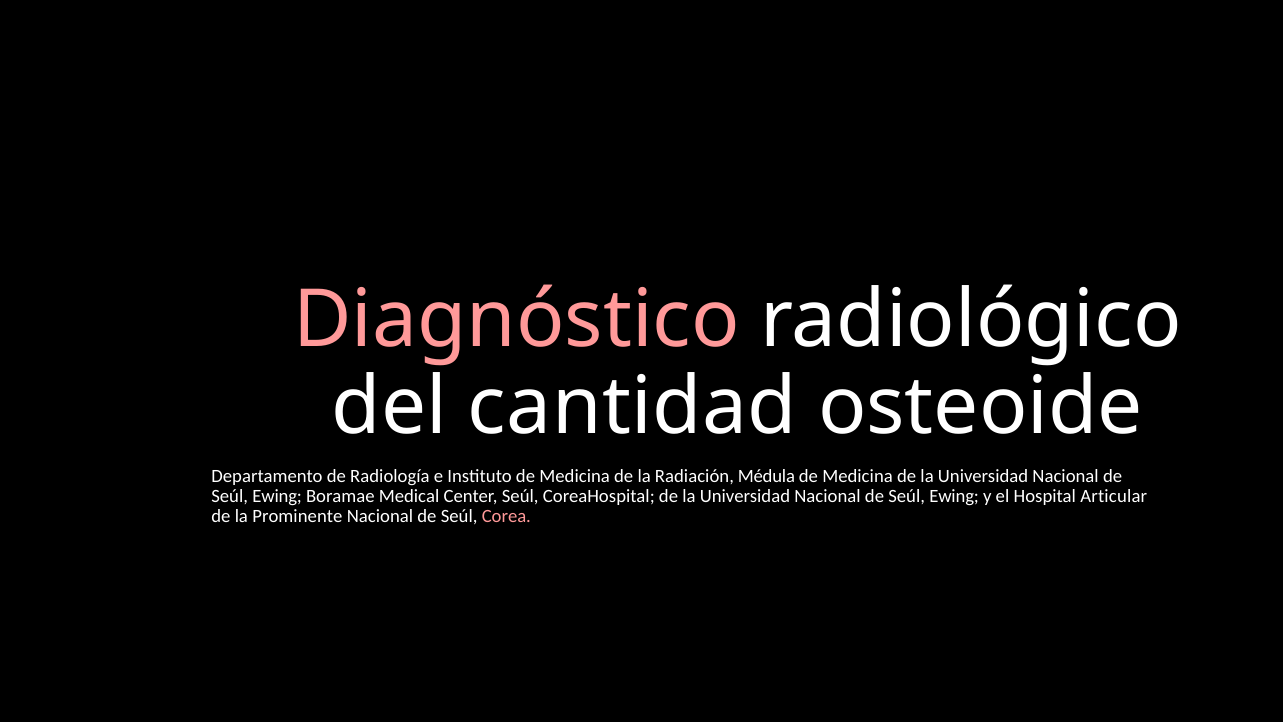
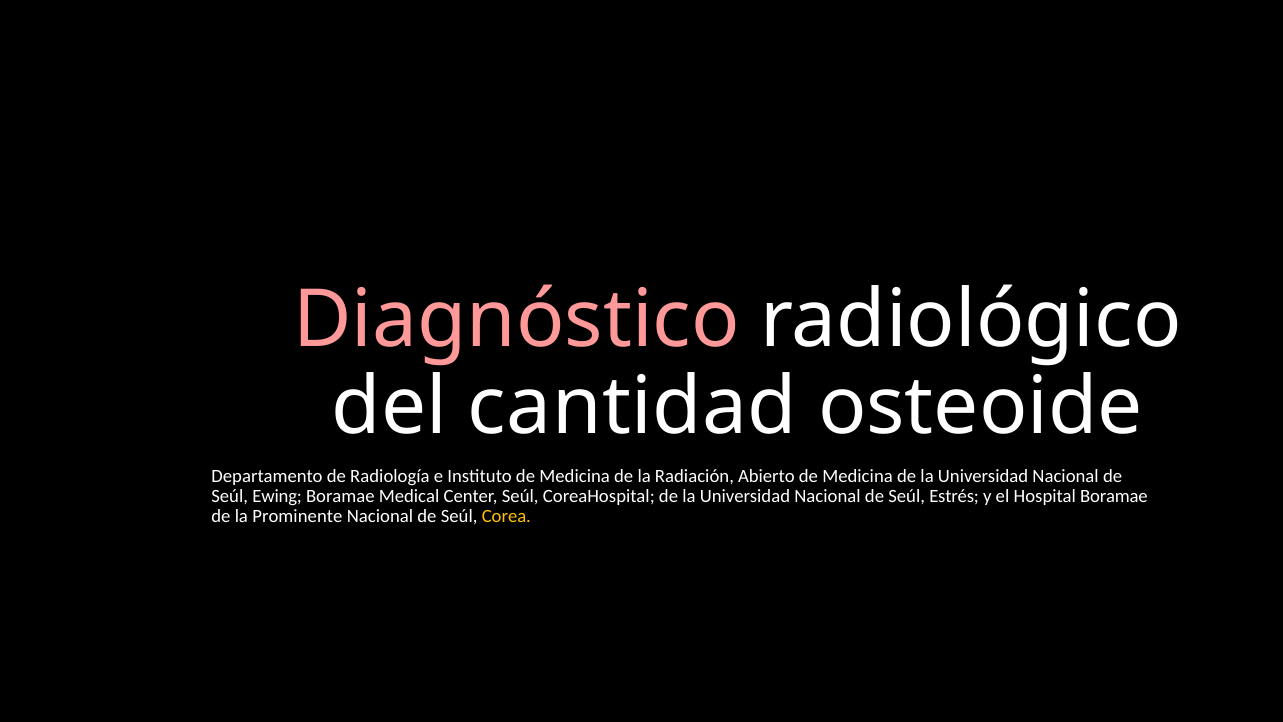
Médula: Médula -> Abierto
Ewing at (954, 496): Ewing -> Estrés
Hospital Articular: Articular -> Boramae
Corea colour: pink -> yellow
